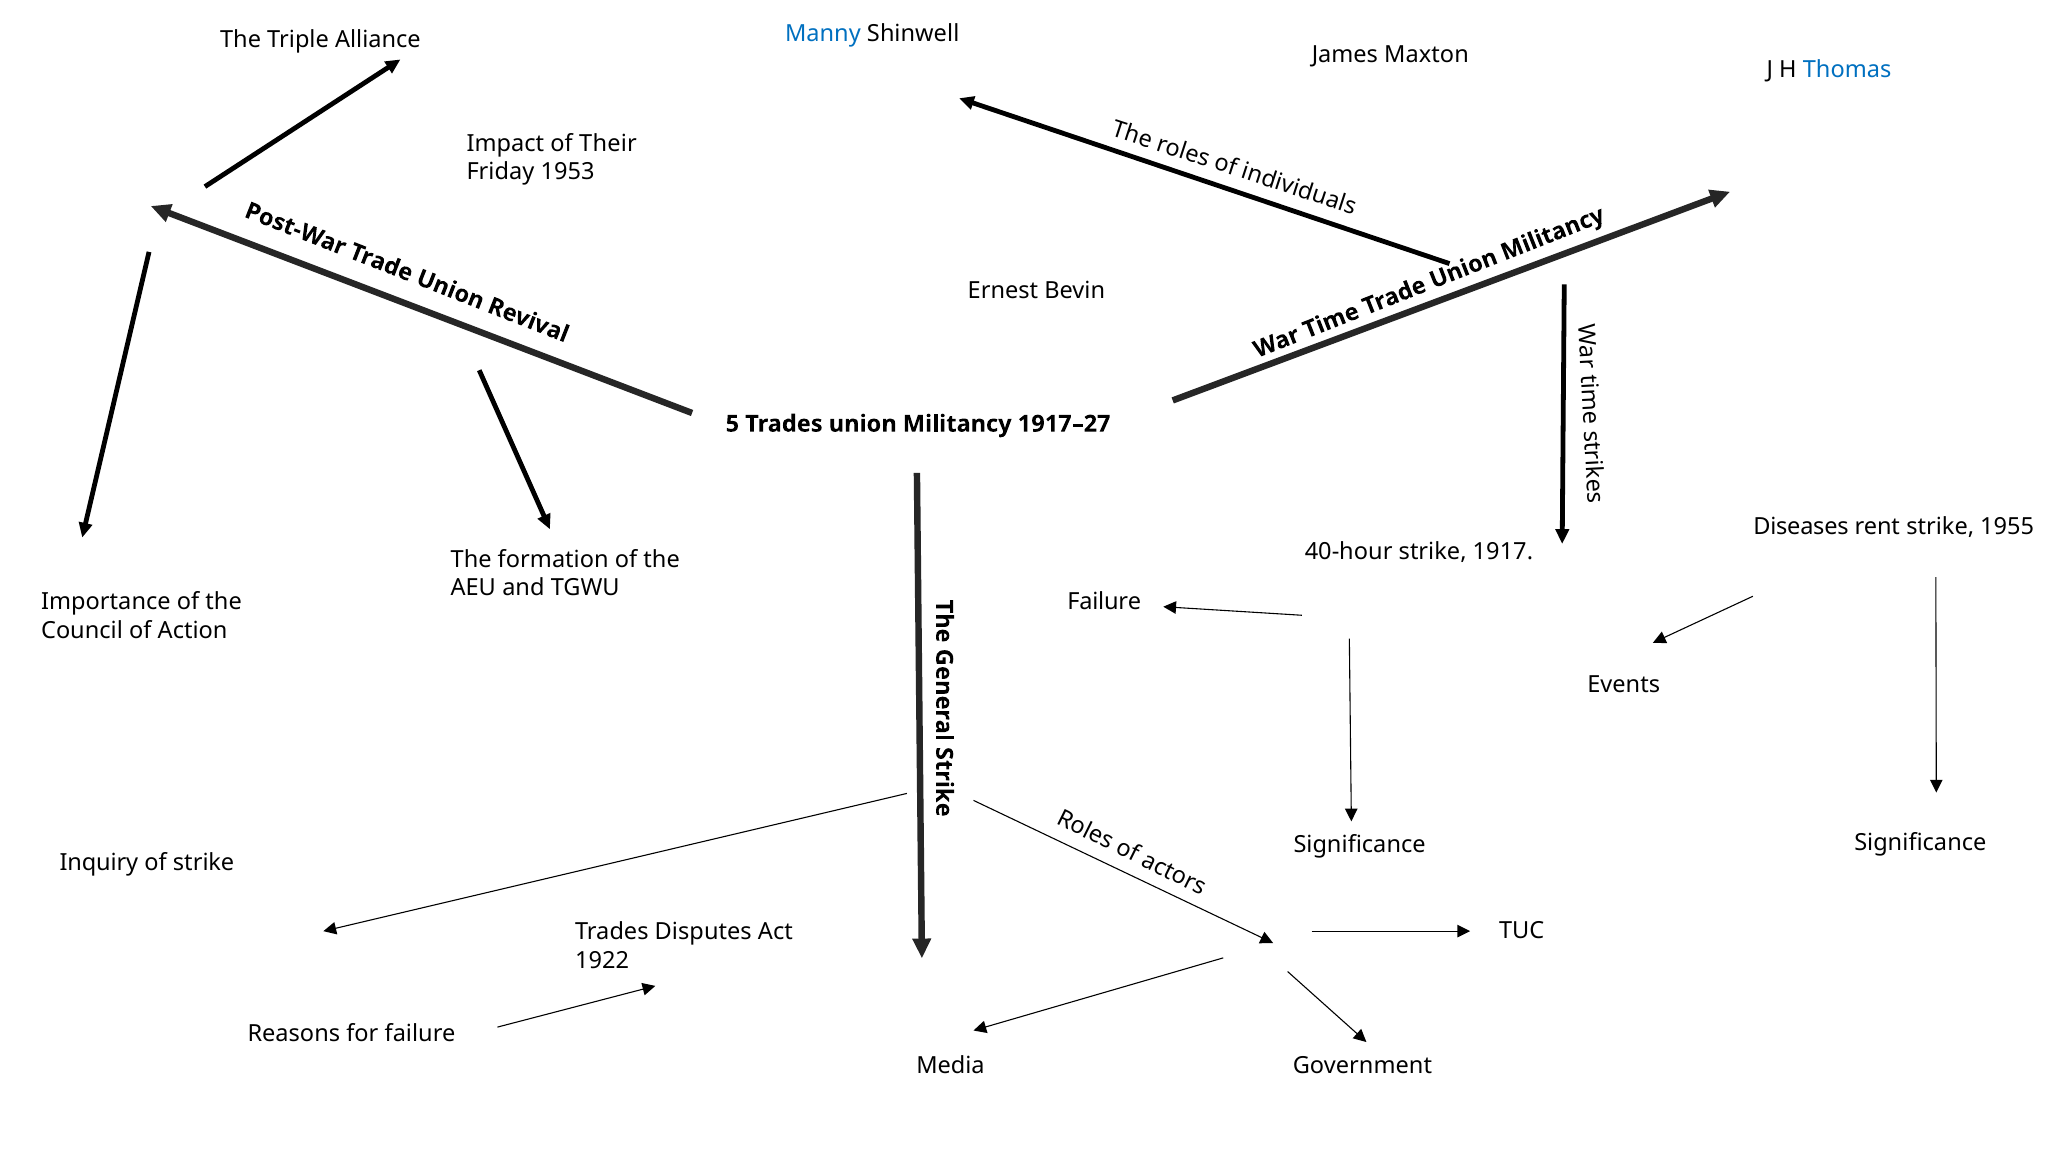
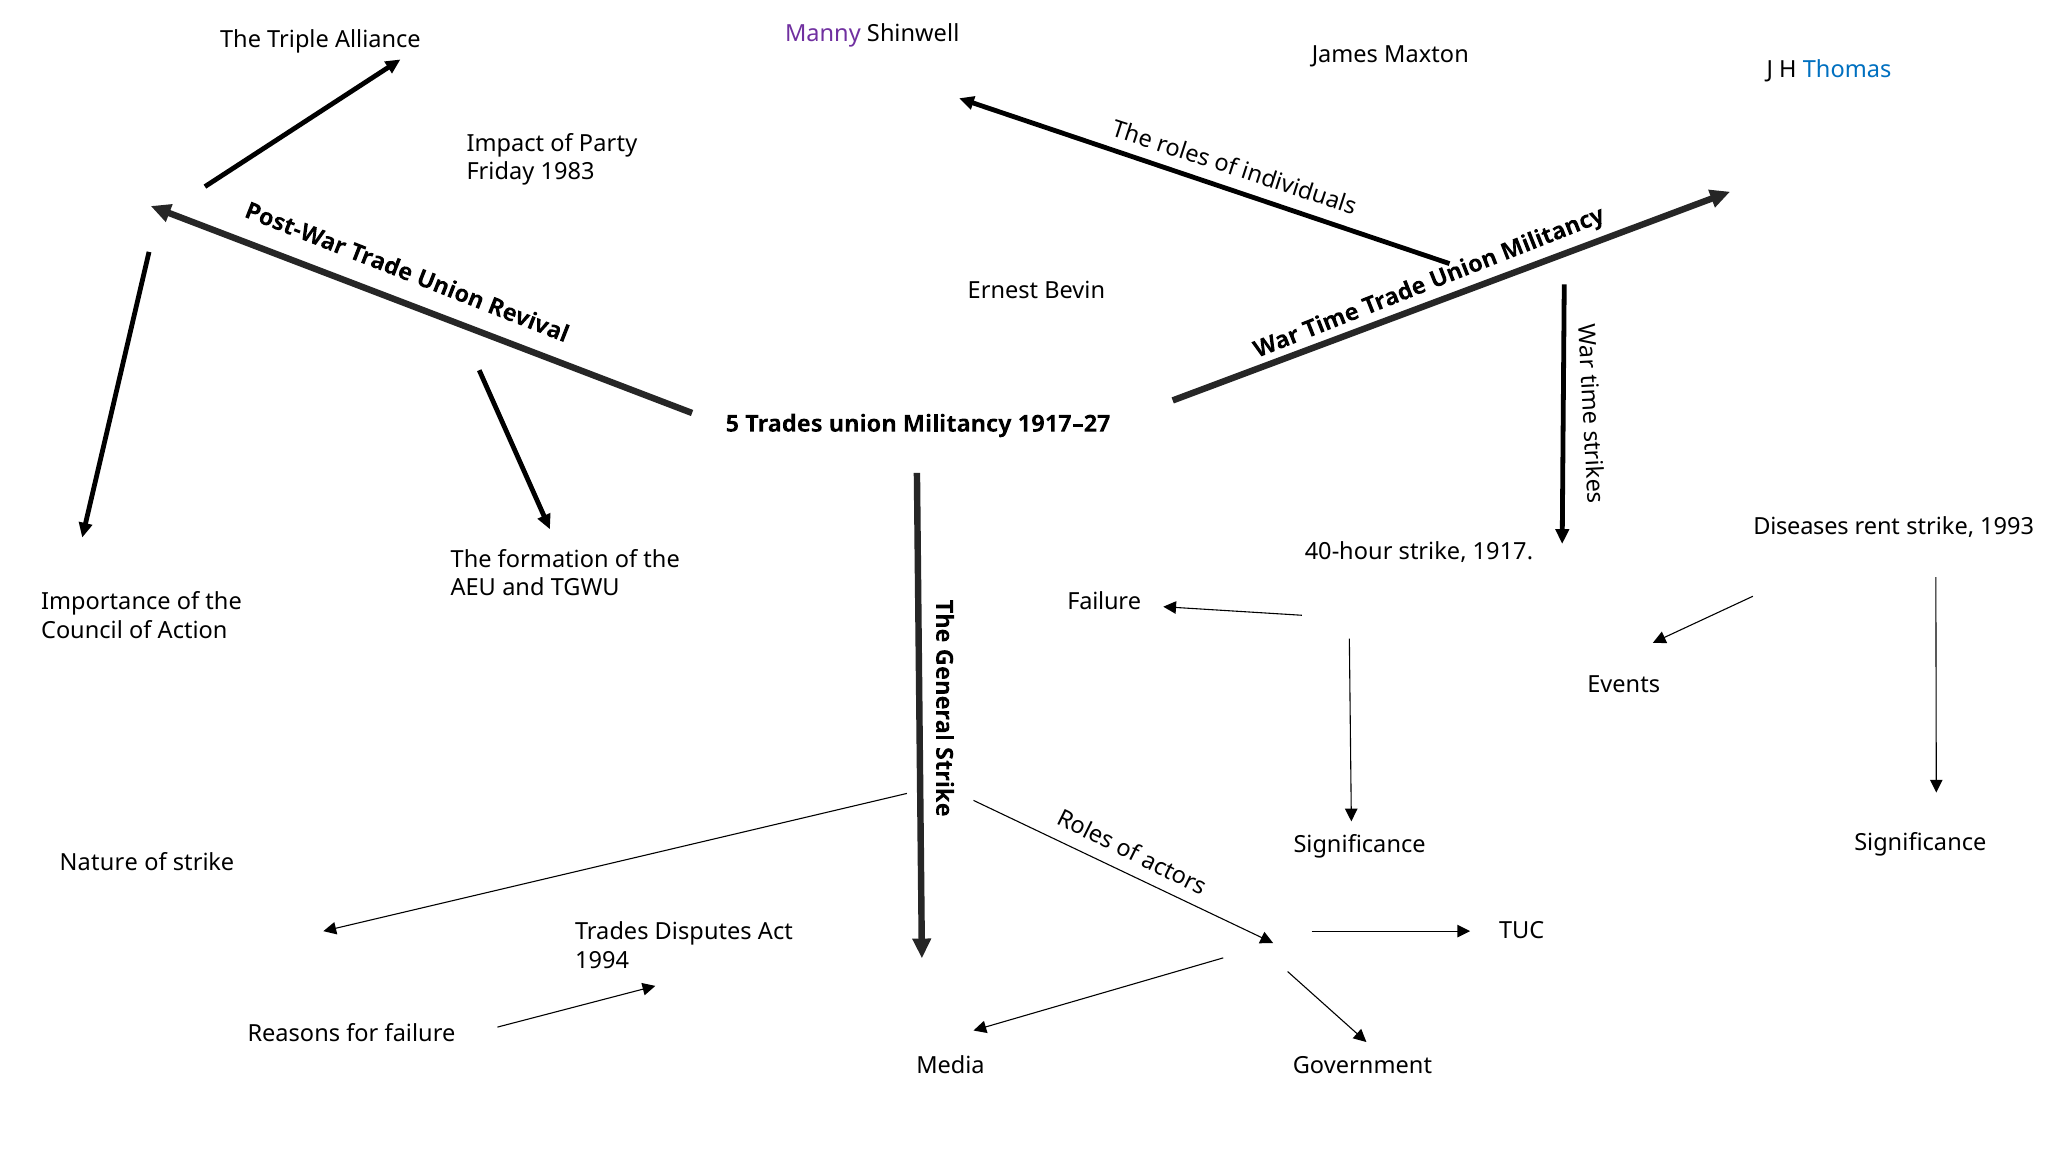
Manny colour: blue -> purple
Their: Their -> Party
1953: 1953 -> 1983
1955: 1955 -> 1993
Inquiry: Inquiry -> Nature
1922: 1922 -> 1994
